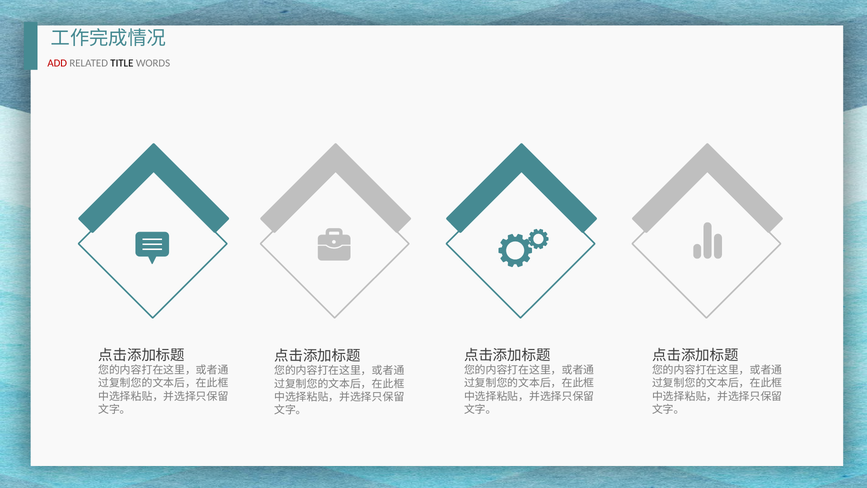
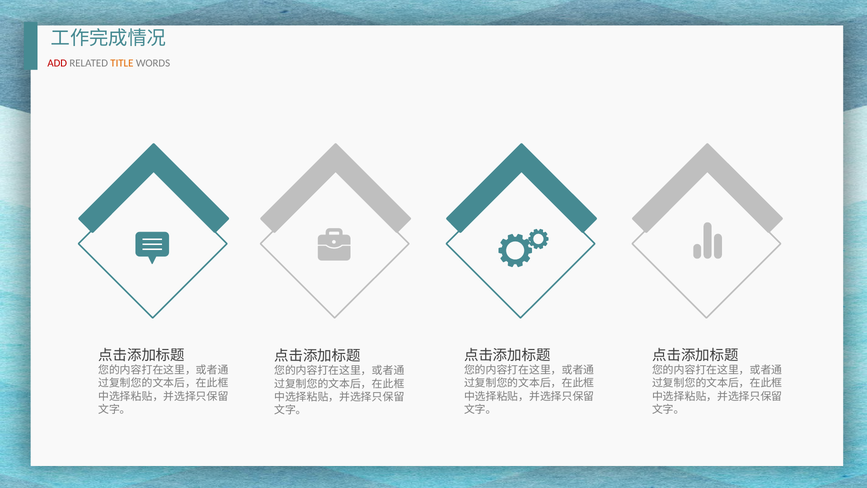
TITLE colour: black -> orange
